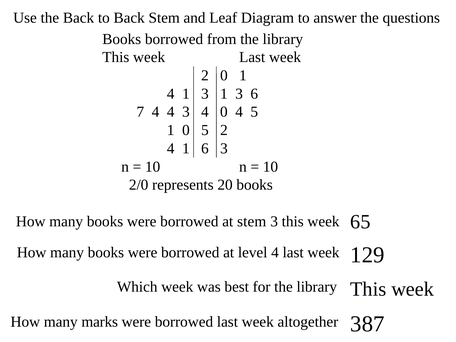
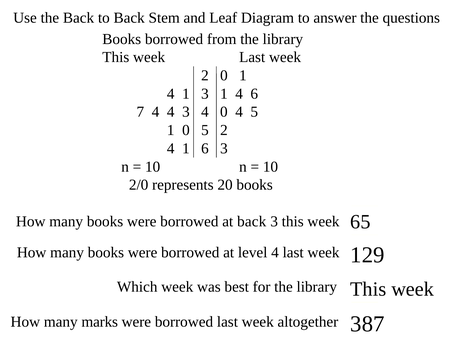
3 1 3: 3 -> 4
at stem: stem -> back
